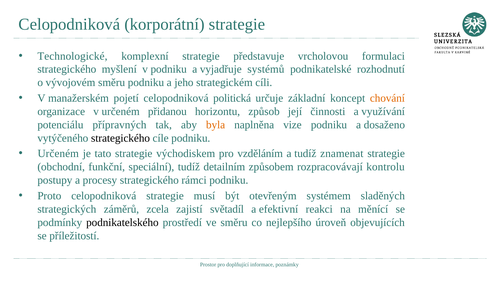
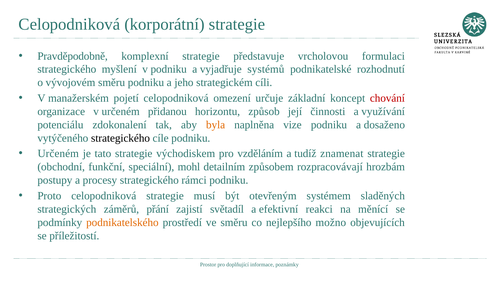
Technologické: Technologické -> Pravděpodobně
politická: politická -> omezení
chování colour: orange -> red
přípravných: přípravných -> zdokonalení
speciální tudíž: tudíž -> mohl
kontrolu: kontrolu -> hrozbám
zcela: zcela -> přání
podnikatelského colour: black -> orange
úroveň: úroveň -> možno
